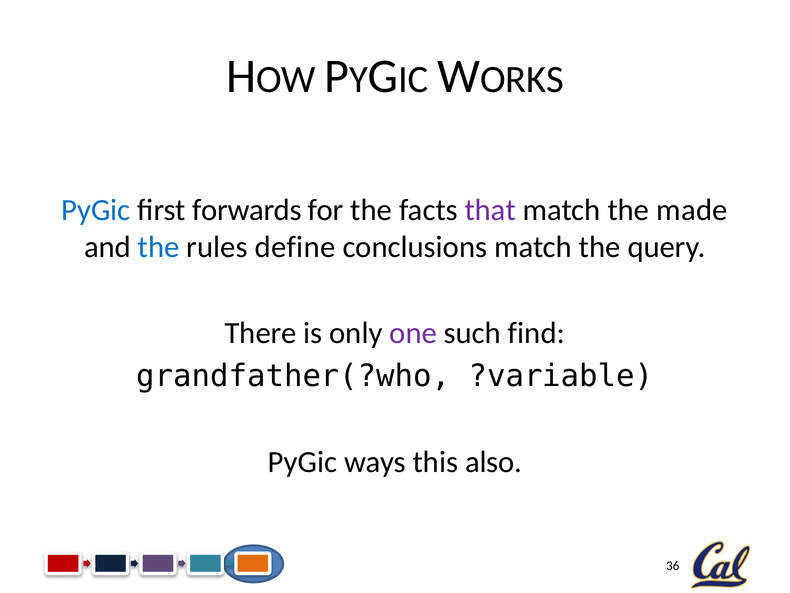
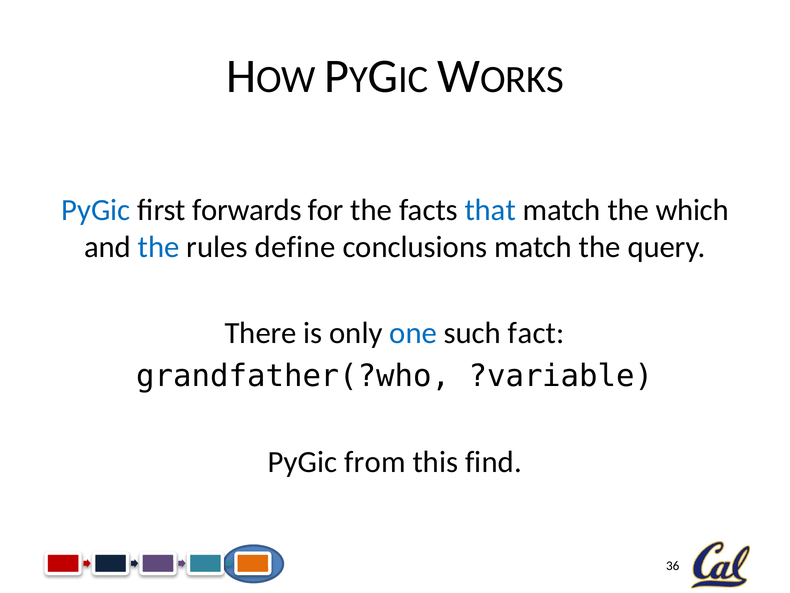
that colour: purple -> blue
made: made -> which
one colour: purple -> blue
find: find -> fact
ways: ways -> from
also: also -> find
